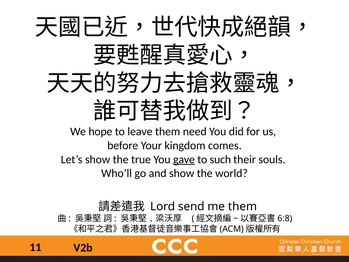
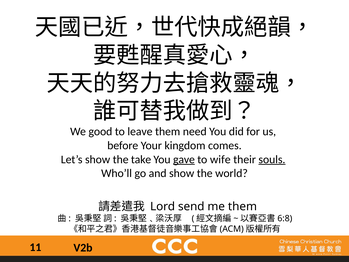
hope: hope -> good
true: true -> take
such: such -> wife
souls underline: none -> present
